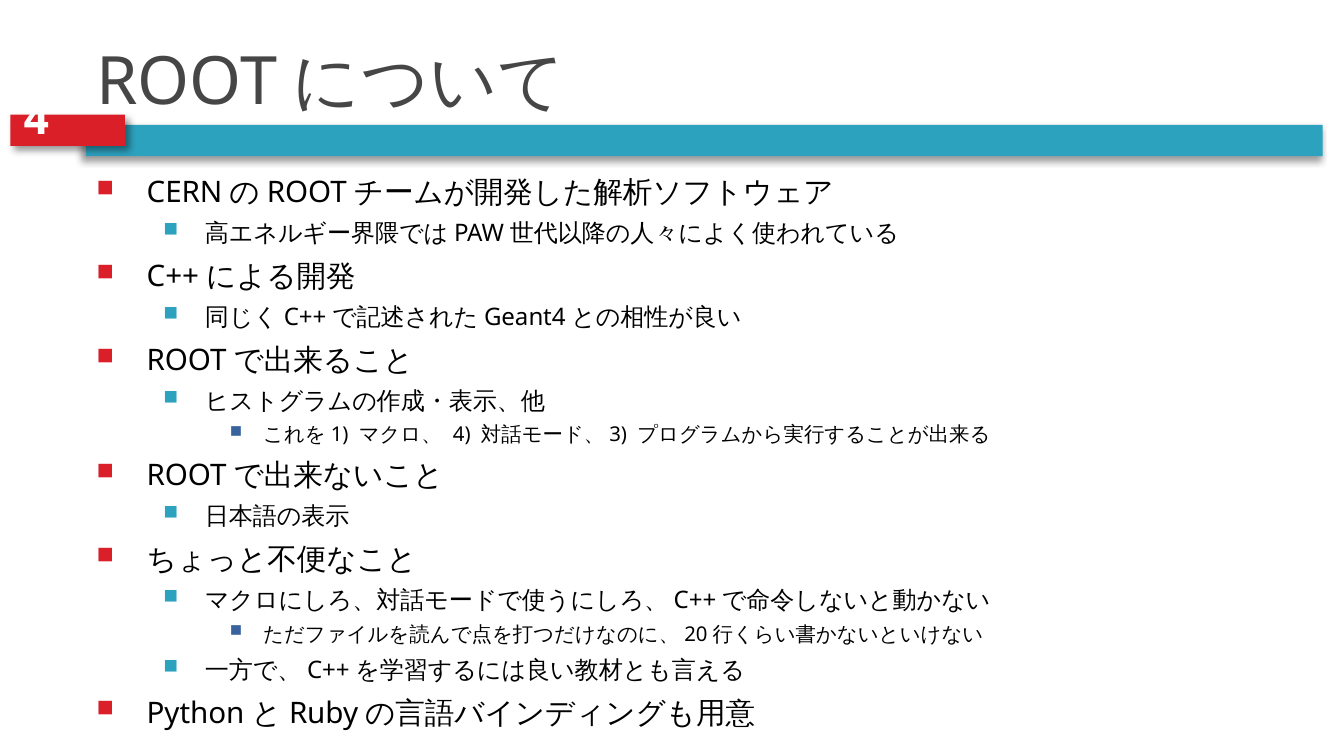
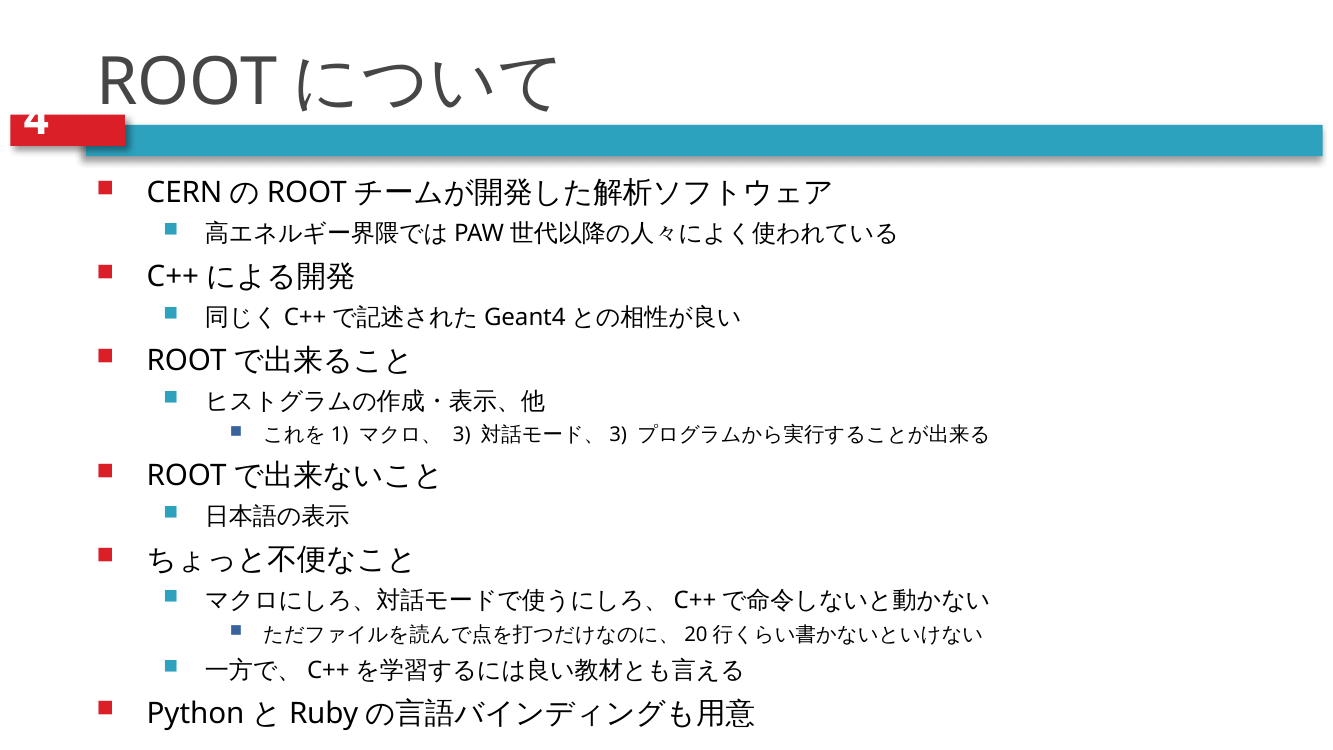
4 at (462, 435): 4 -> 3
